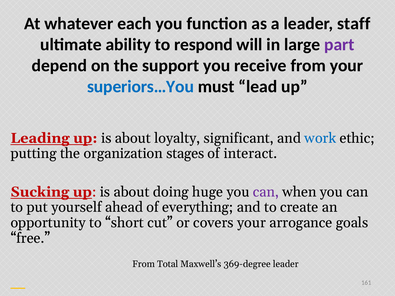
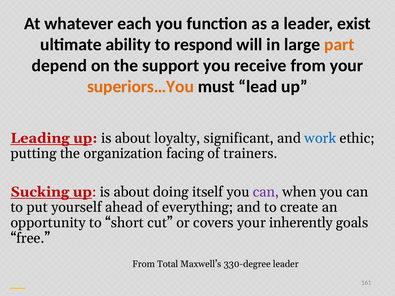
staff: staff -> exist
part colour: purple -> orange
superiors…You colour: blue -> orange
stages: stages -> facing
interact: interact -> trainers
huge: huge -> itself
arrogance: arrogance -> inherently
369-degree: 369-degree -> 330-degree
